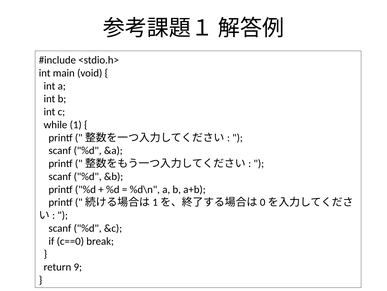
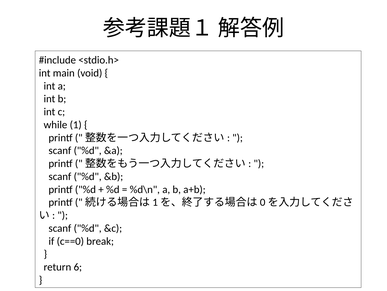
9: 9 -> 6
